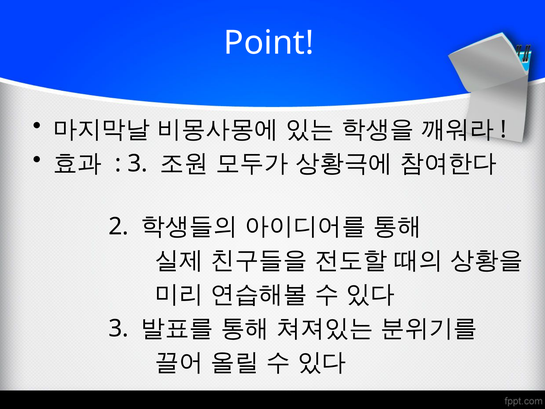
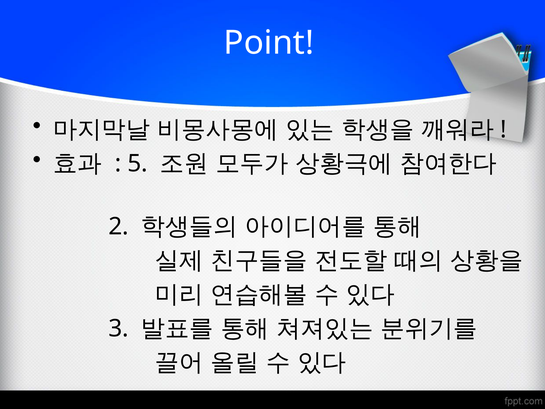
3 at (138, 163): 3 -> 5
